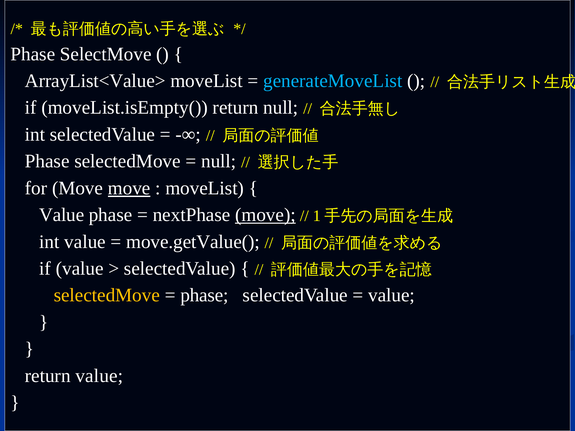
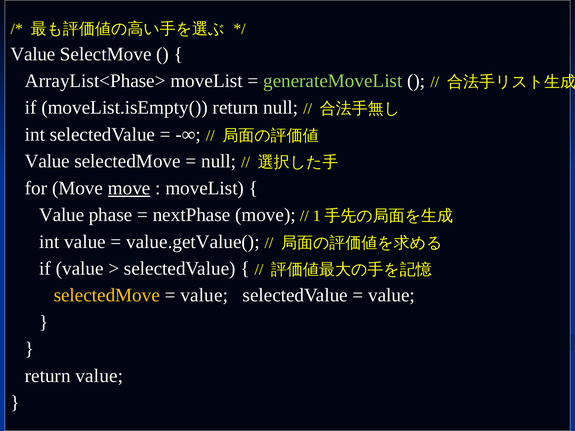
Phase at (33, 54): Phase -> Value
ArrayList<Value>: ArrayList<Value> -> ArrayList<Phase>
generateMoveList colour: light blue -> light green
Phase at (47, 161): Phase -> Value
move at (265, 215) underline: present -> none
move.getValue(: move.getValue( -> value.getValue(
phase at (204, 296): phase -> value
